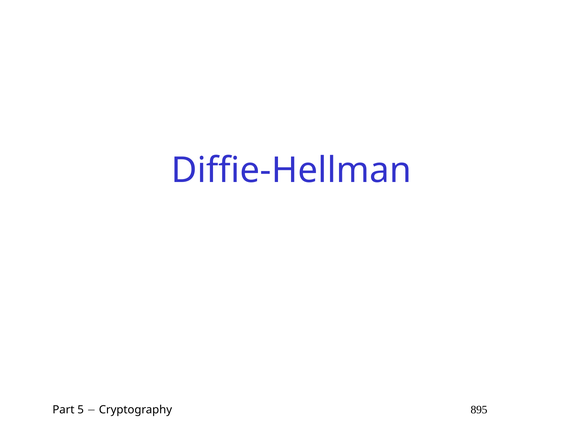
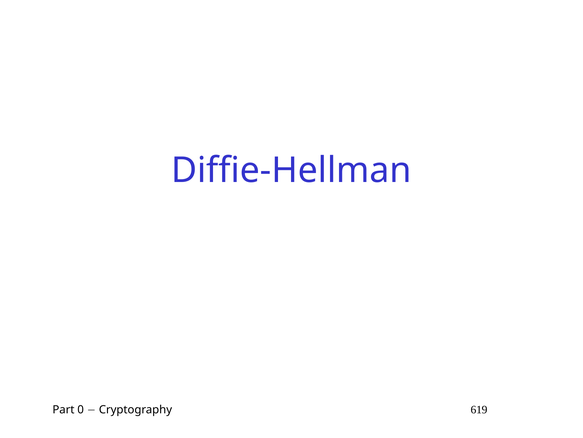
5: 5 -> 0
895: 895 -> 619
